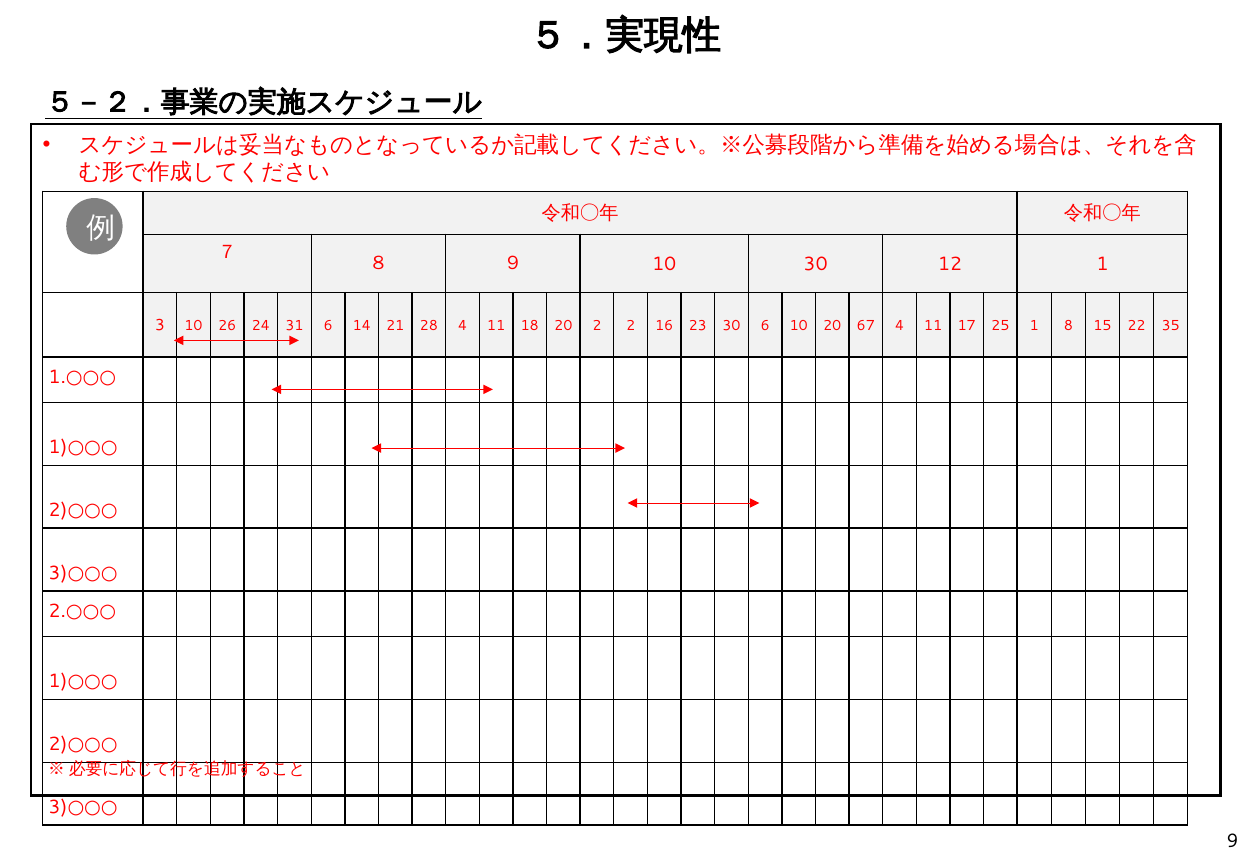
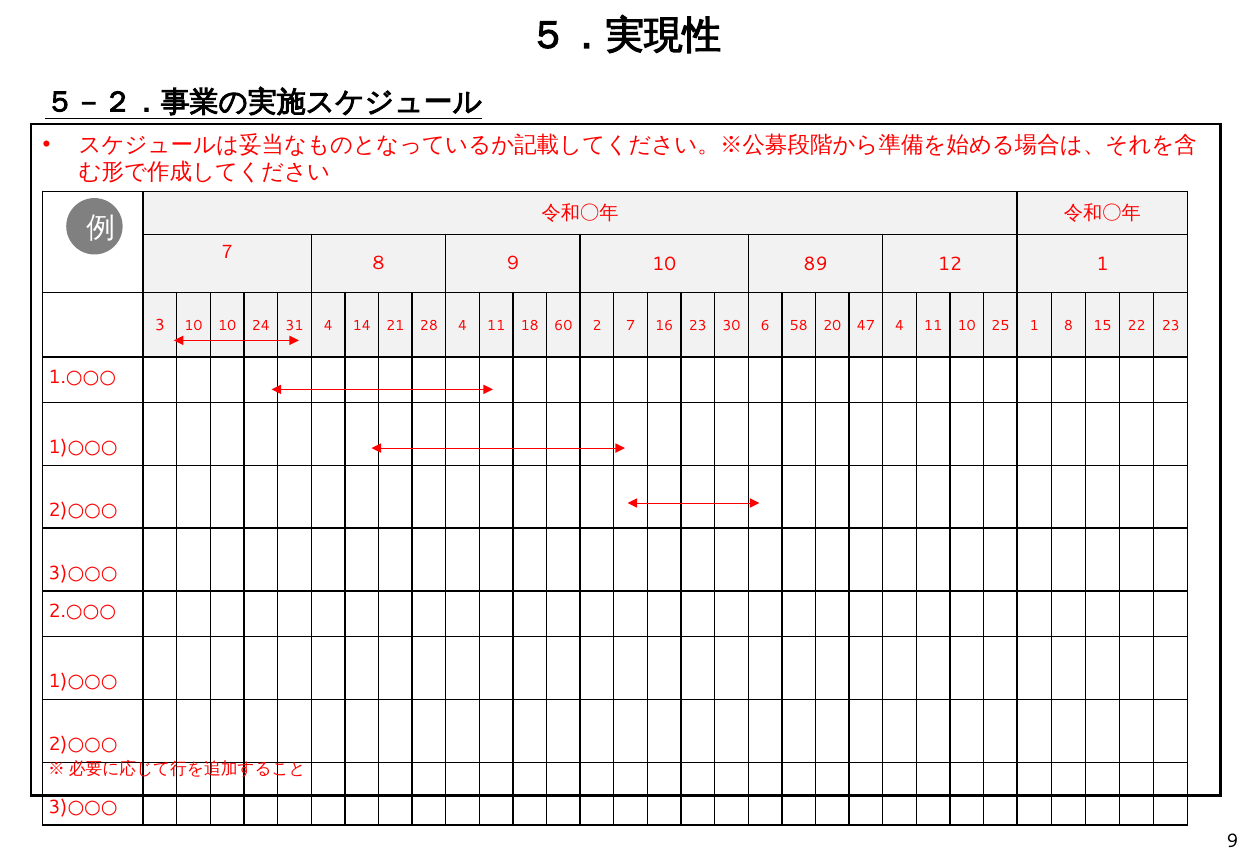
10 30: 30 -> 89
10 26: 26 -> 10
31 6: 6 -> 4
18 20: 20 -> 60
2 2: 2 -> 7
6 10: 10 -> 58
67: 67 -> 47
11 17: 17 -> 10
22 35: 35 -> 23
